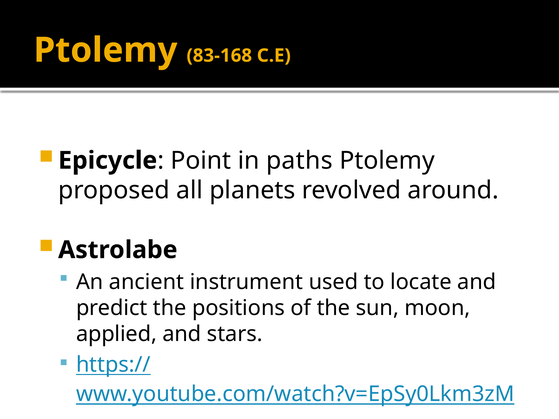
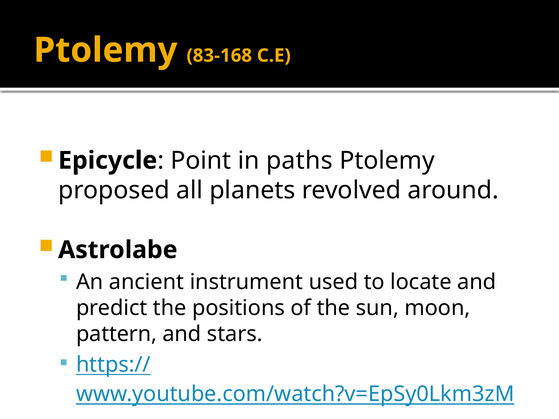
applied: applied -> pattern
